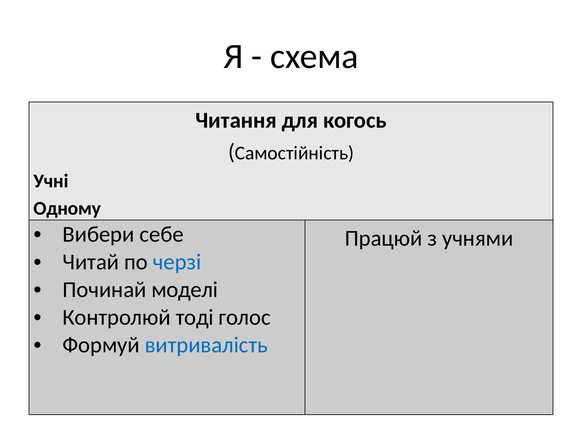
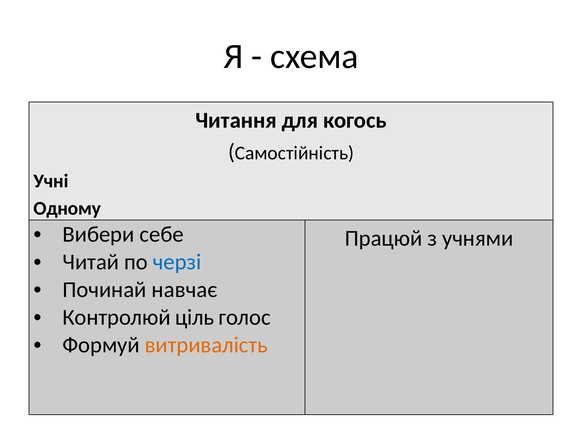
моделі: моделі -> навчає
тоді: тоді -> ціль
витривалість colour: blue -> orange
